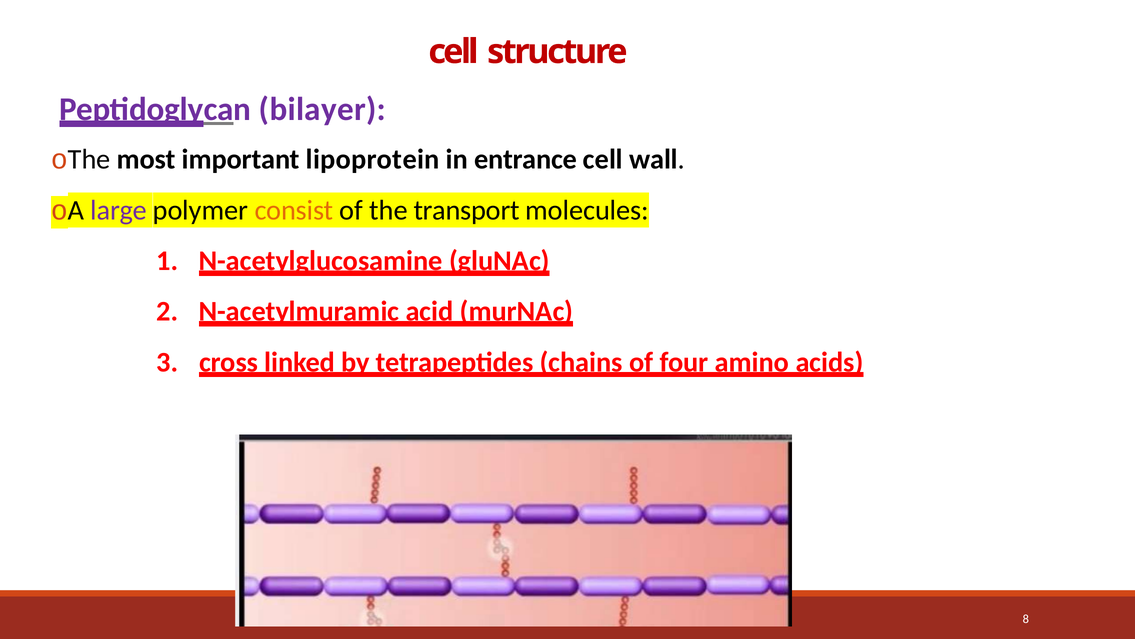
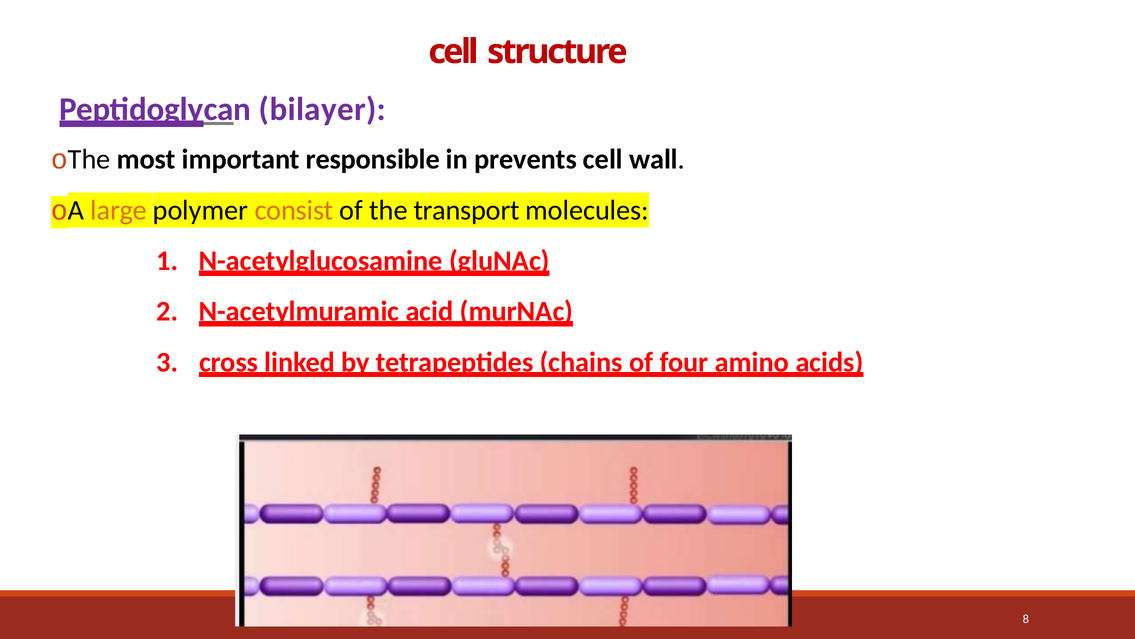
lipoprotein: lipoprotein -> responsible
entrance: entrance -> prevents
large colour: purple -> orange
